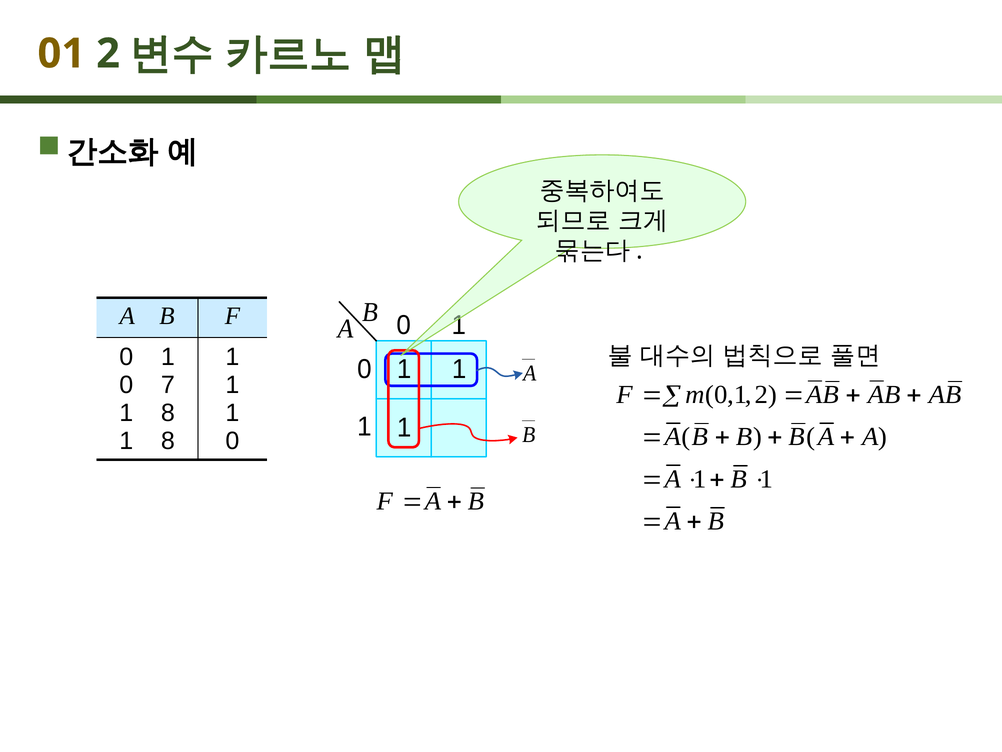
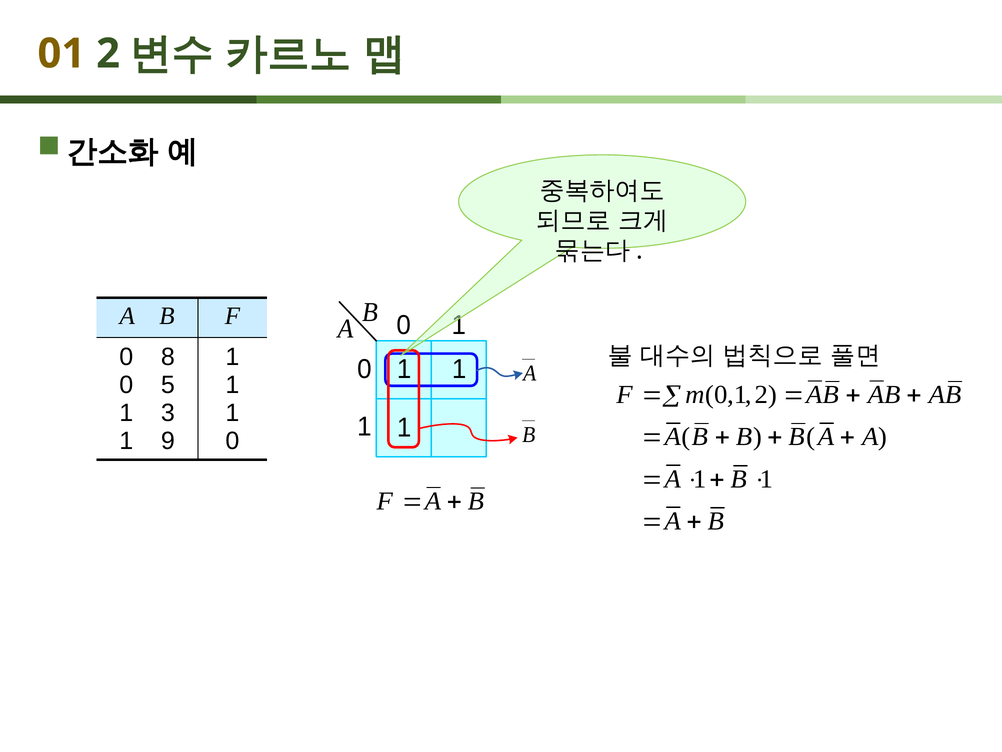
1 at (168, 357): 1 -> 8
7: 7 -> 5
8 at (168, 413): 8 -> 3
8 at (168, 441): 8 -> 9
